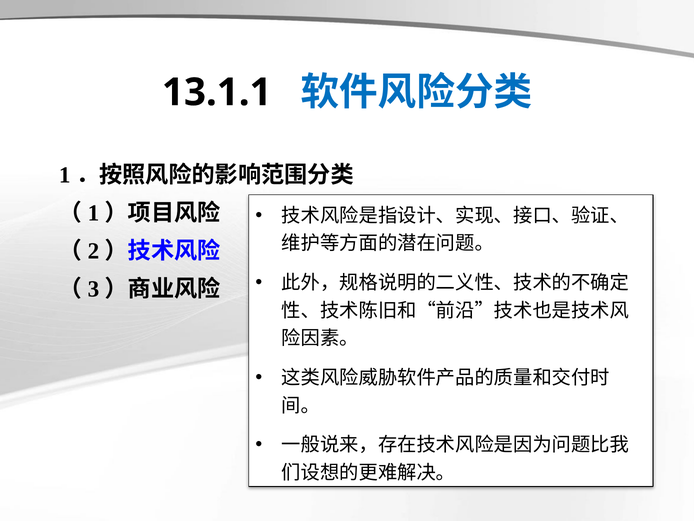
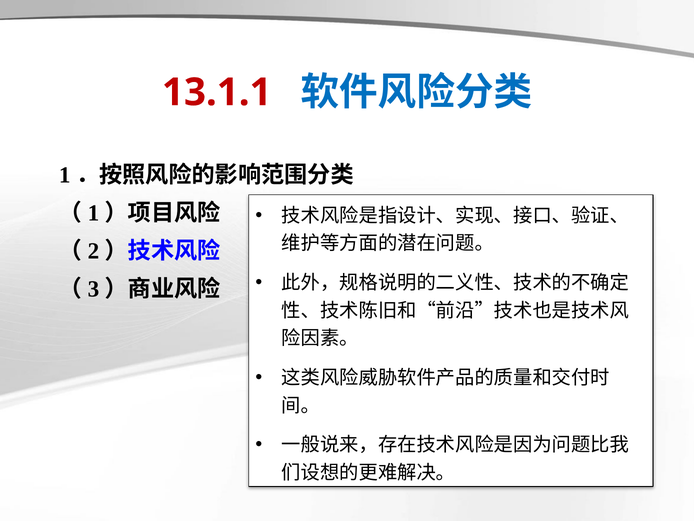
13.1.1 colour: black -> red
